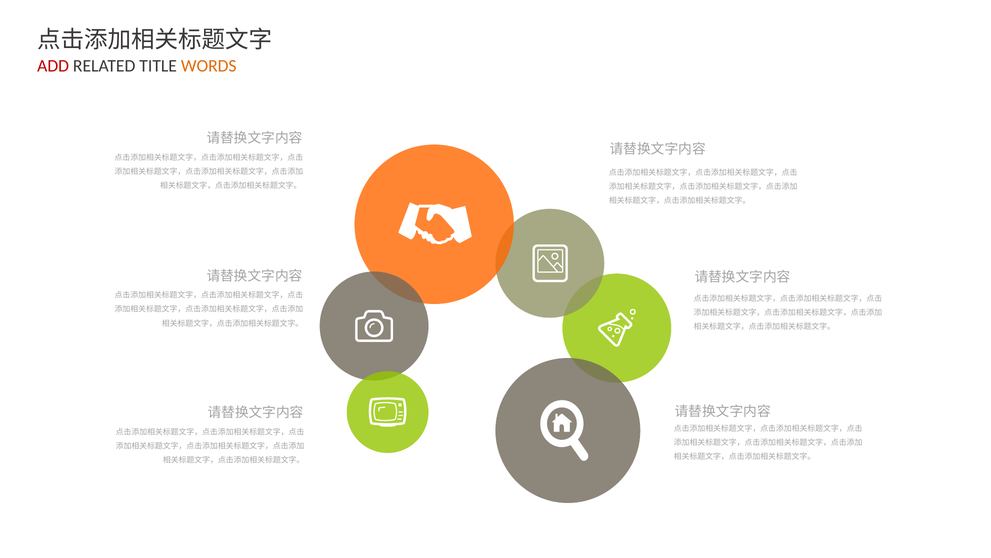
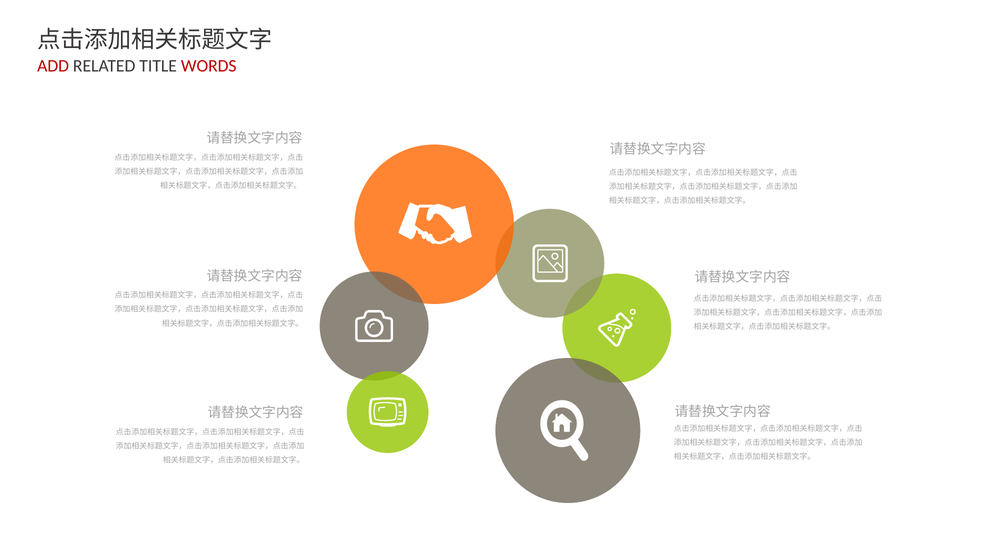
WORDS colour: orange -> red
